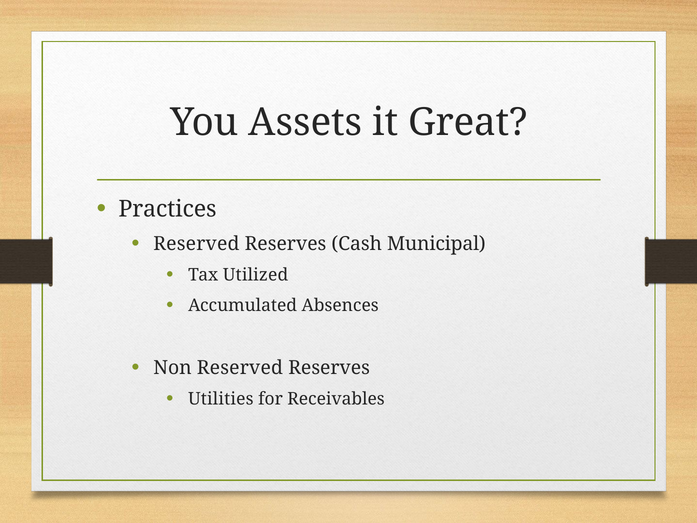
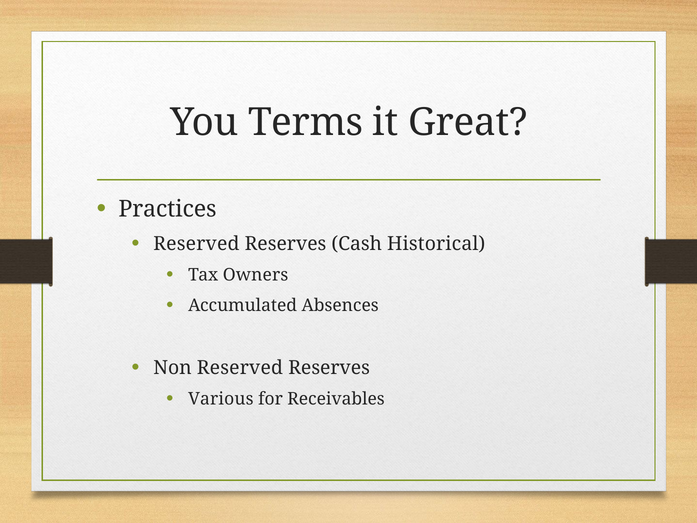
Assets: Assets -> Terms
Municipal: Municipal -> Historical
Utilized: Utilized -> Owners
Utilities: Utilities -> Various
